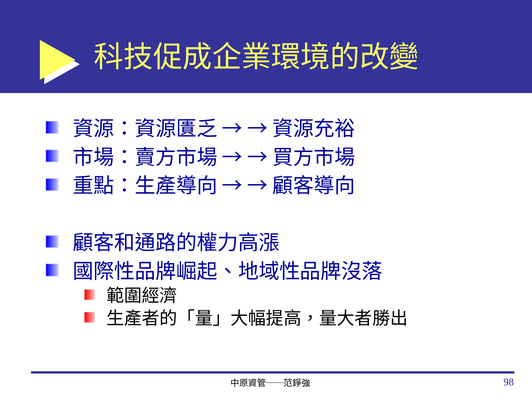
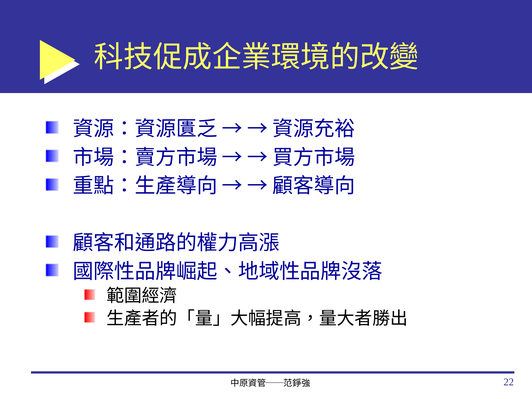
98: 98 -> 22
